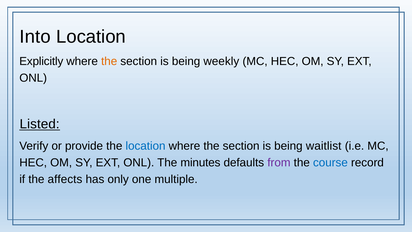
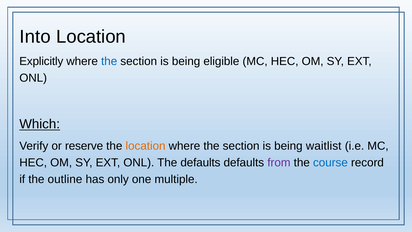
the at (109, 61) colour: orange -> blue
weekly: weekly -> eligible
Listed: Listed -> Which
provide: provide -> reserve
location at (146, 146) colour: blue -> orange
The minutes: minutes -> defaults
affects: affects -> outline
